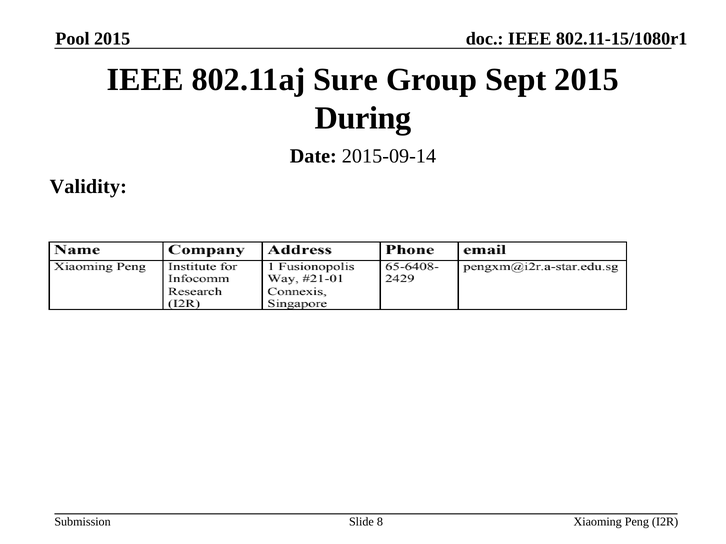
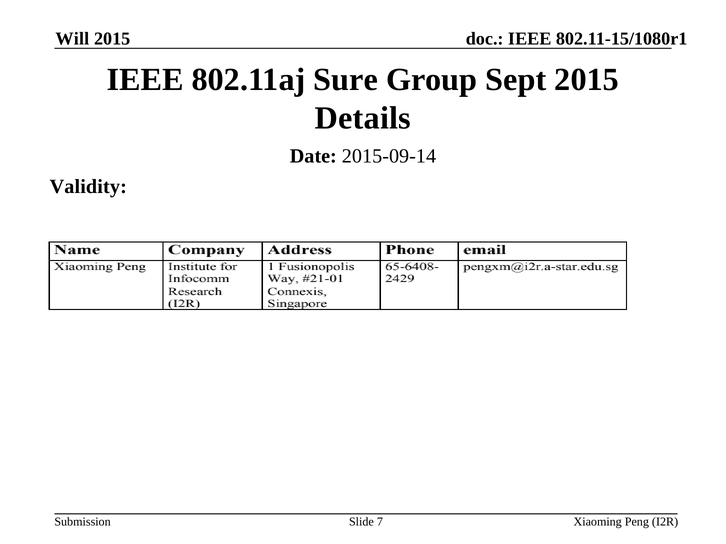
Pool: Pool -> Will
During: During -> Details
8: 8 -> 7
